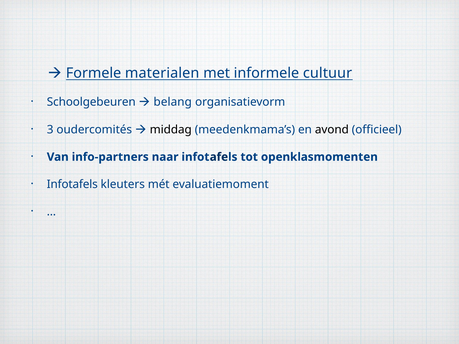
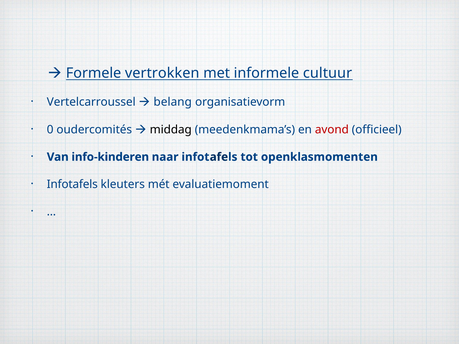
materialen: materialen -> vertrokken
Schoolgebeuren: Schoolgebeuren -> Vertelcarroussel
3: 3 -> 0
avond colour: black -> red
info-partners: info-partners -> info-kinderen
